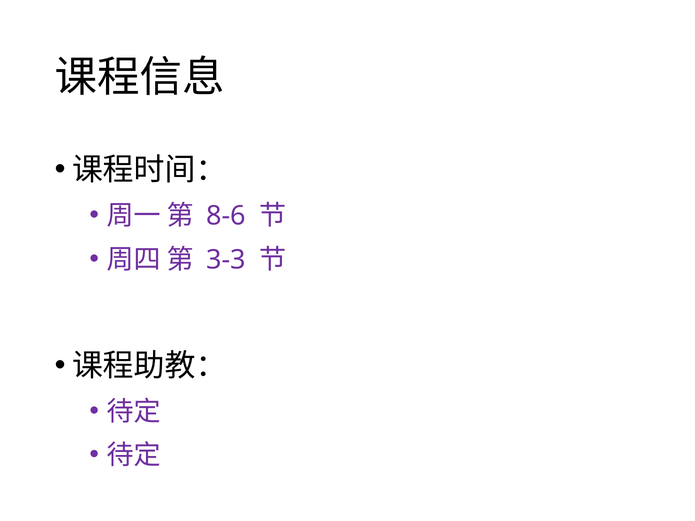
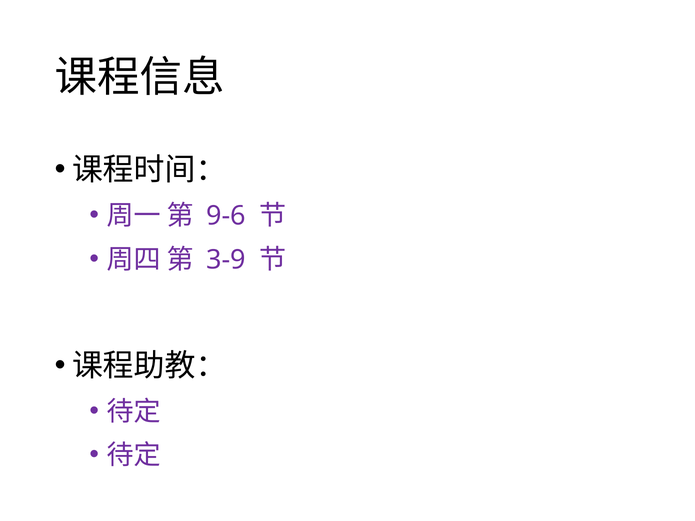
8-6: 8-6 -> 9-6
3-3: 3-3 -> 3-9
